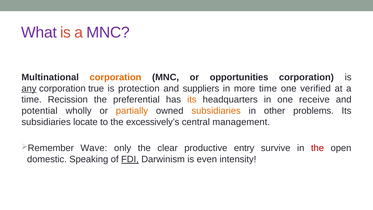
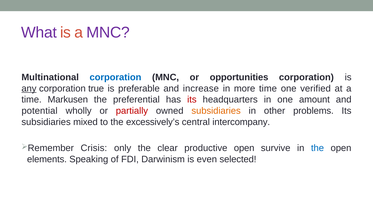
corporation at (115, 77) colour: orange -> blue
protection: protection -> preferable
suppliers: suppliers -> increase
Recission: Recission -> Markusen
its at (192, 100) colour: orange -> red
receive: receive -> amount
partially colour: orange -> red
locate: locate -> mixed
management: management -> intercompany
Wave: Wave -> Crisis
productive entry: entry -> open
the at (317, 148) colour: red -> blue
domestic: domestic -> elements
FDI underline: present -> none
intensity: intensity -> selected
